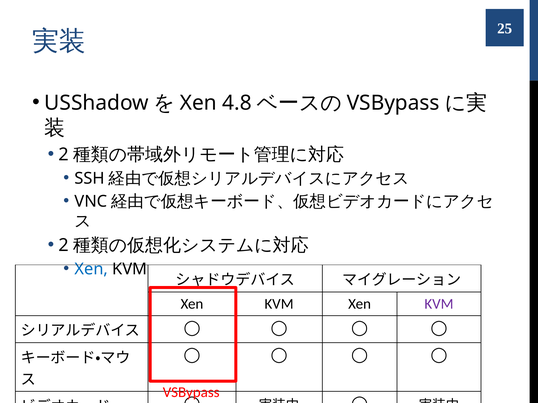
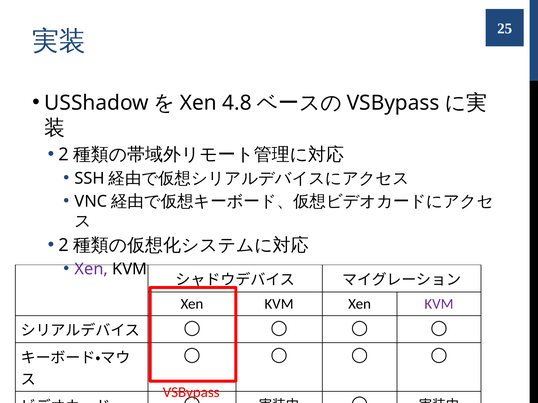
Xen at (91, 269) colour: blue -> purple
